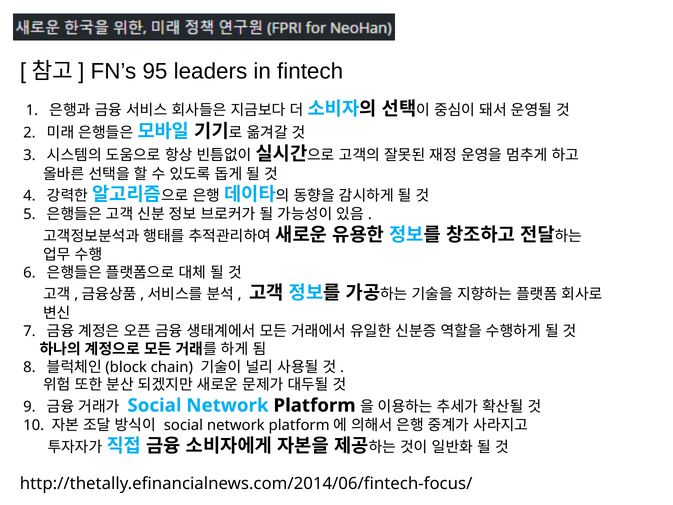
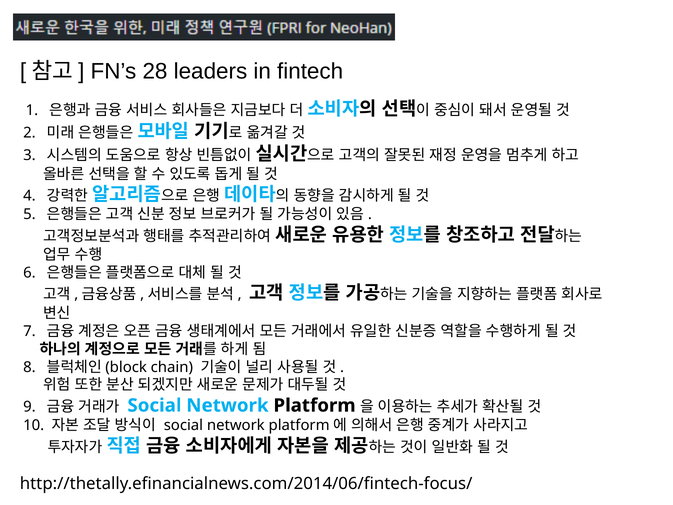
95: 95 -> 28
